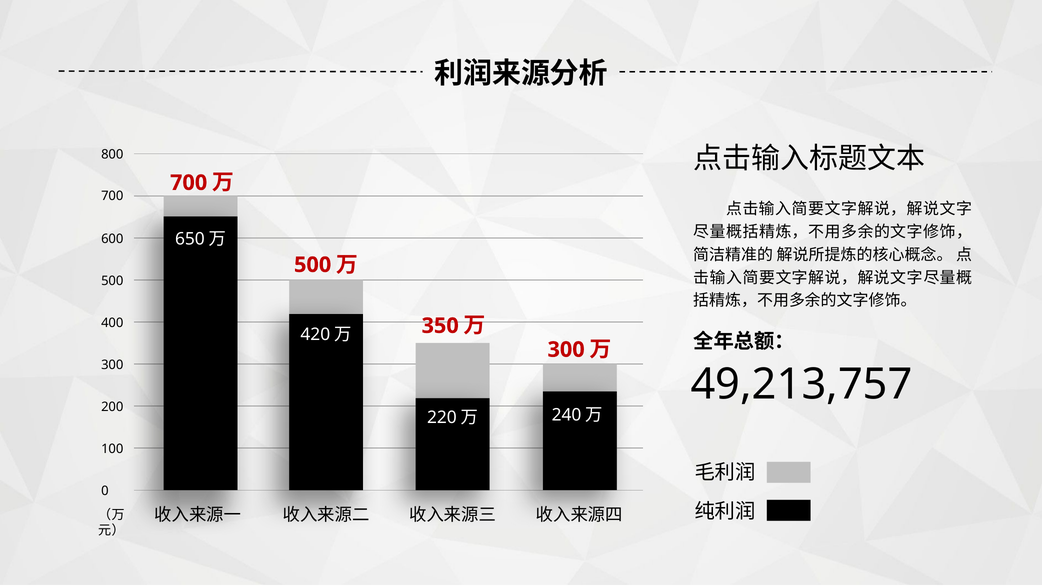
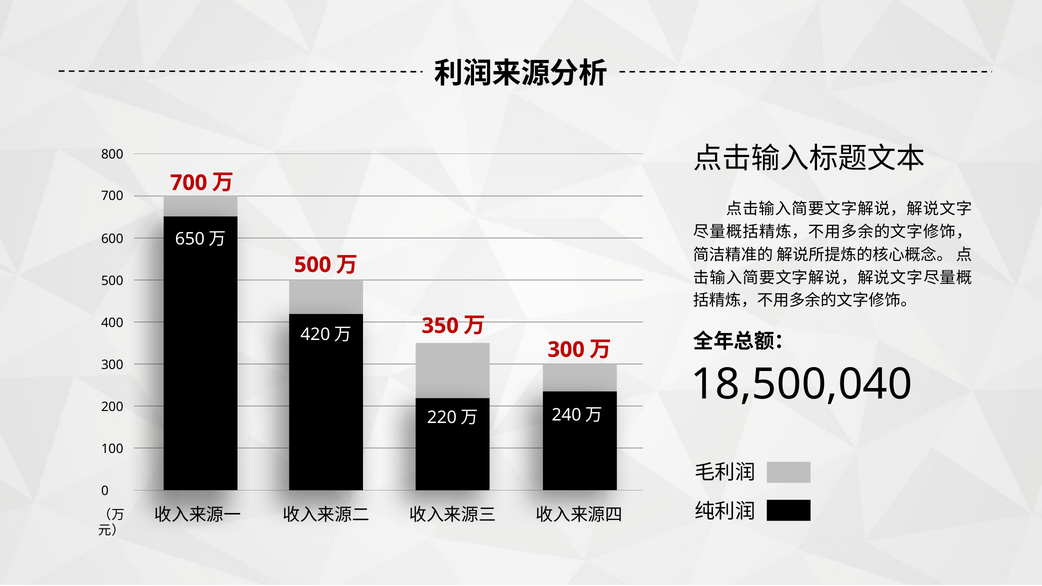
49,213,757: 49,213,757 -> 18,500,040
